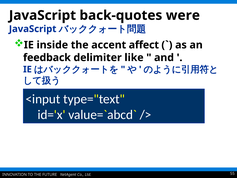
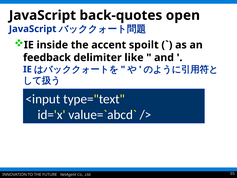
were: were -> open
affect: affect -> spoilt
